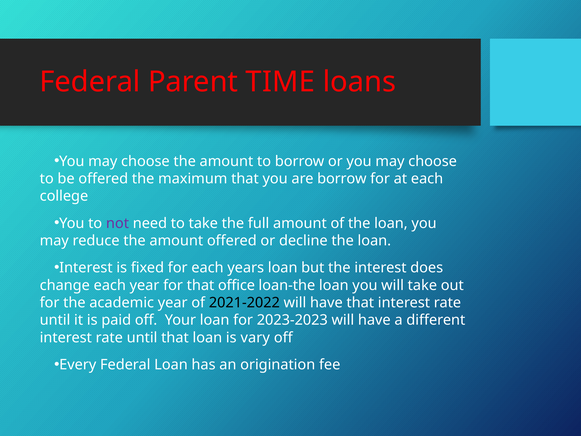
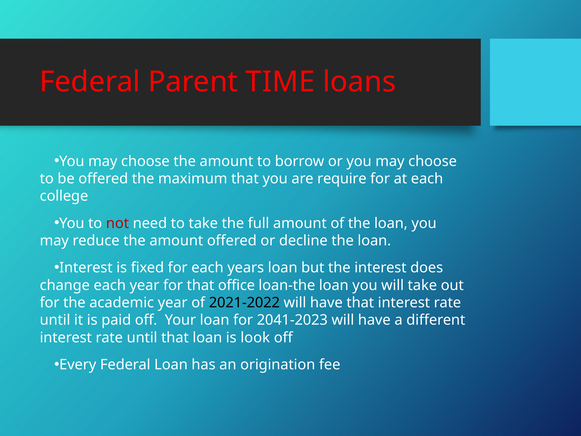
are borrow: borrow -> require
not colour: purple -> red
2023-2023: 2023-2023 -> 2041-2023
vary: vary -> look
